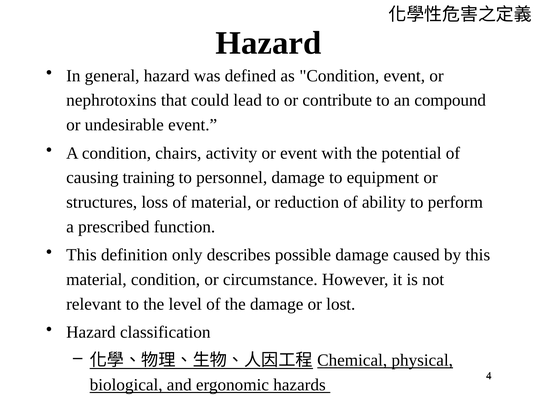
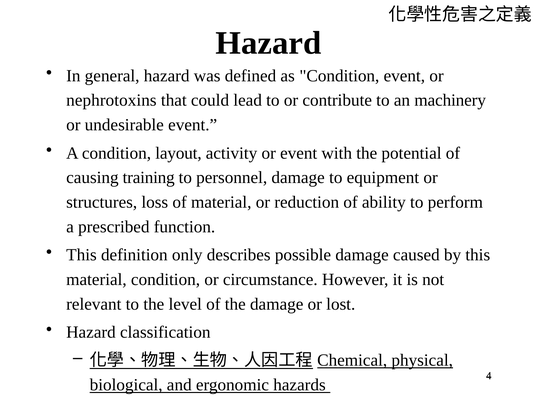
compound: compound -> machinery
chairs: chairs -> layout
